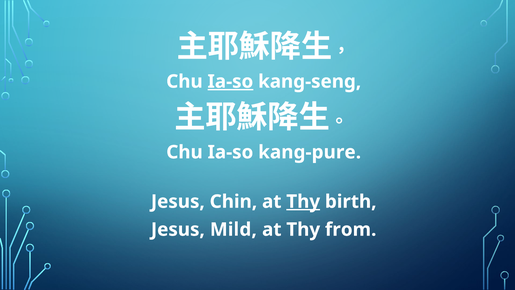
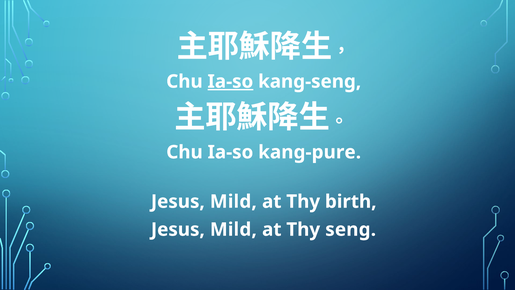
Chin at (233, 201): Chin -> Mild
Thy at (303, 201) underline: present -> none
from: from -> seng
